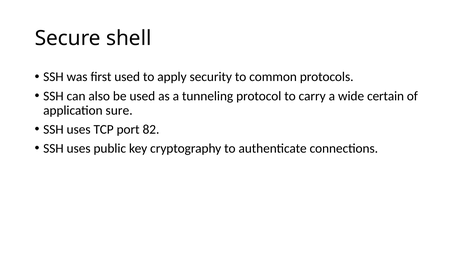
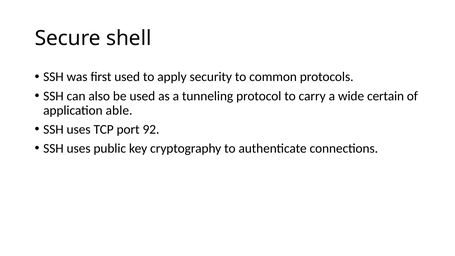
sure: sure -> able
82: 82 -> 92
